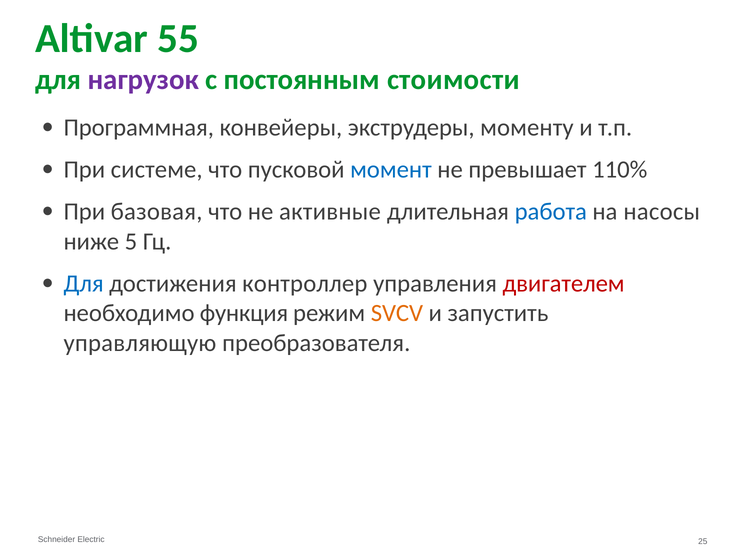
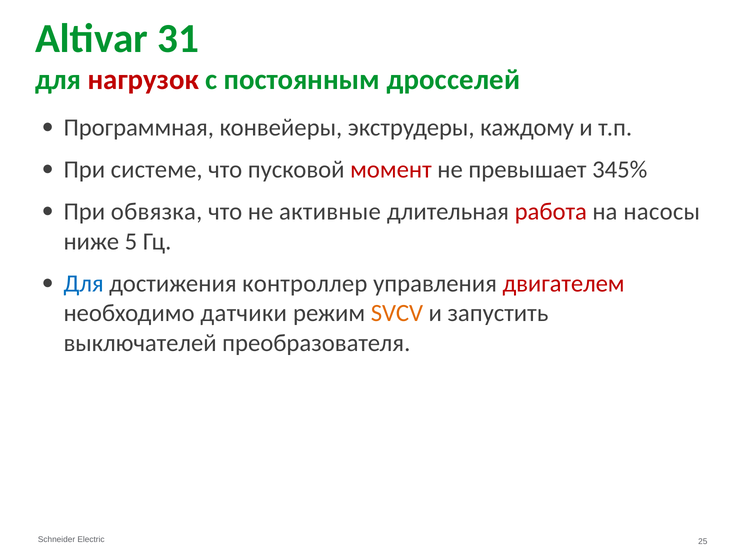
55: 55 -> 31
нагрузок colour: purple -> red
стоимости: стоимости -> дросселей
моменту: моменту -> каждому
момент colour: blue -> red
110%: 110% -> 345%
базовая: базовая -> обвязка
работа colour: blue -> red
функция: функция -> датчики
управляющую: управляющую -> выключателей
